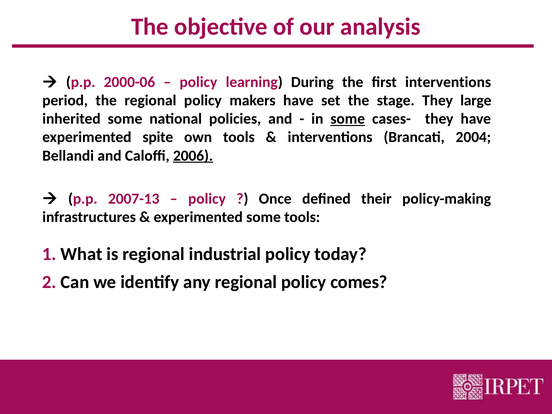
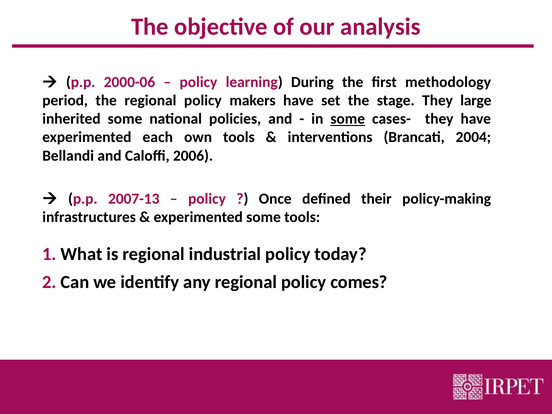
first interventions: interventions -> methodology
spite: spite -> each
2006 underline: present -> none
